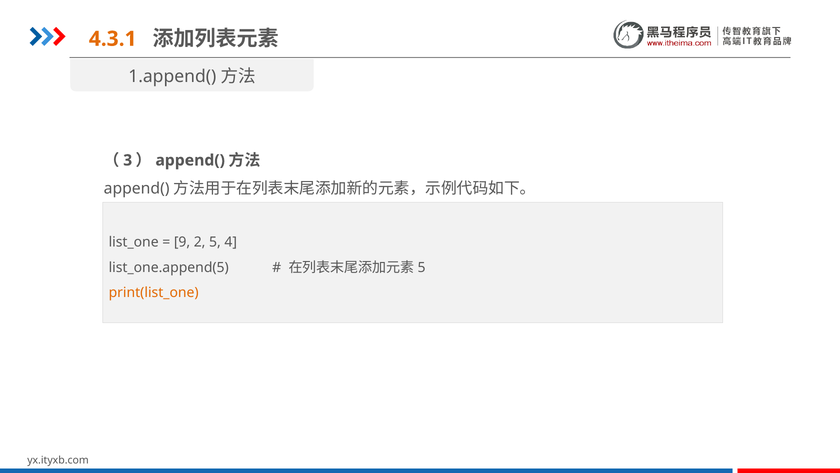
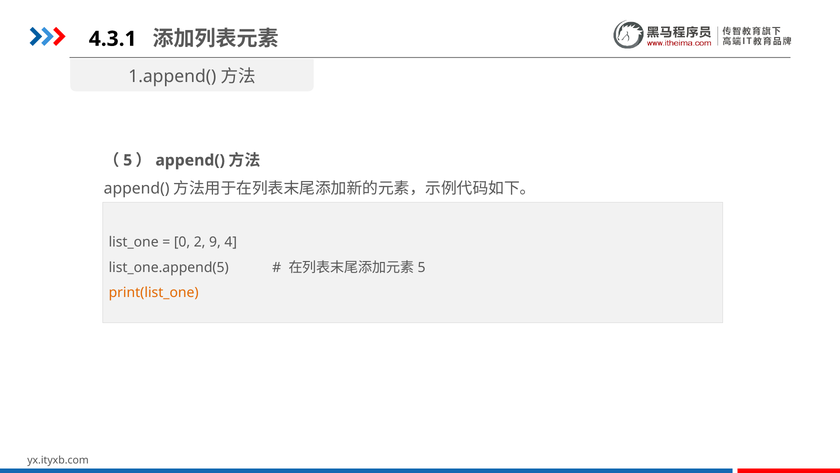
4.3.1 colour: orange -> black
3: 3 -> 5
9: 9 -> 0
5: 5 -> 9
